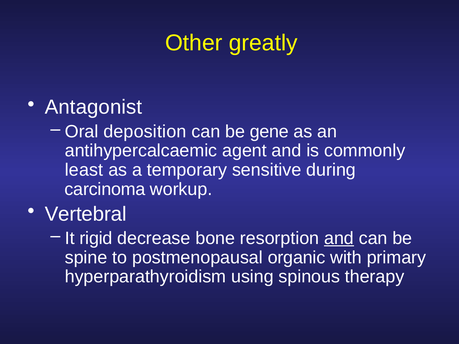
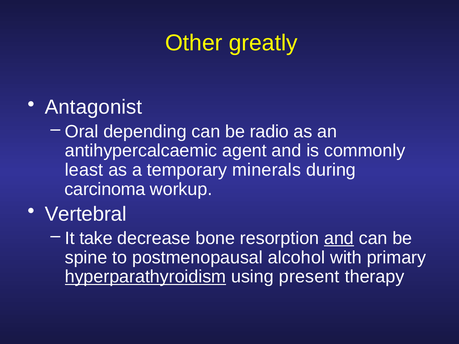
deposition: deposition -> depending
gene: gene -> radio
sensitive: sensitive -> minerals
rigid: rigid -> take
organic: organic -> alcohol
hyperparathyroidism underline: none -> present
spinous: spinous -> present
